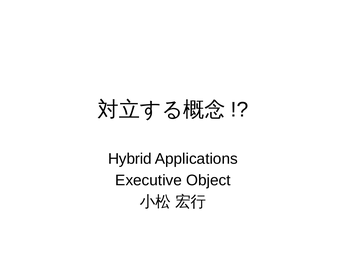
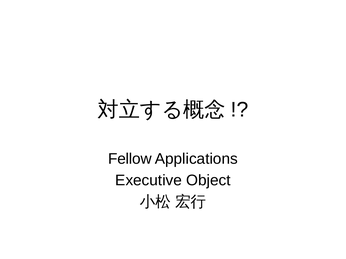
Hybrid: Hybrid -> Fellow
